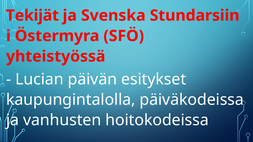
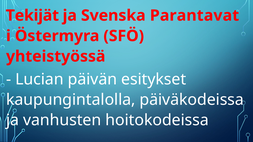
Stundarsiin: Stundarsiin -> Parantavat
